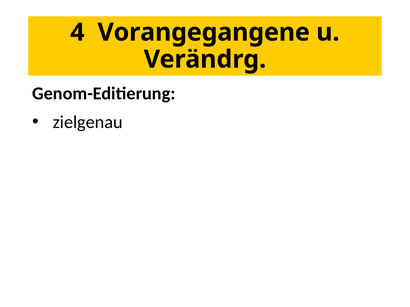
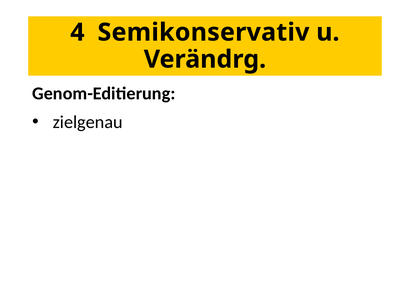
Vorangegangene: Vorangegangene -> Semikonservativ
